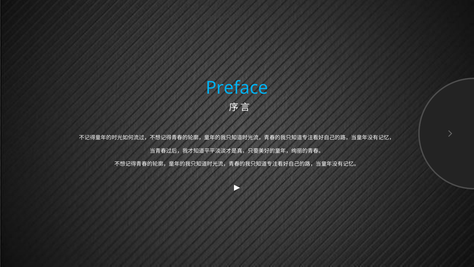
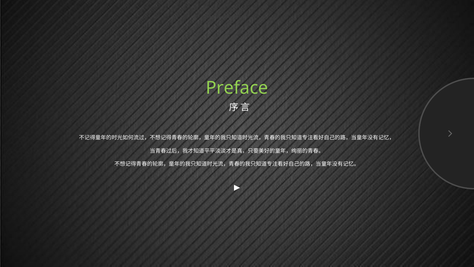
Preface colour: light blue -> light green
